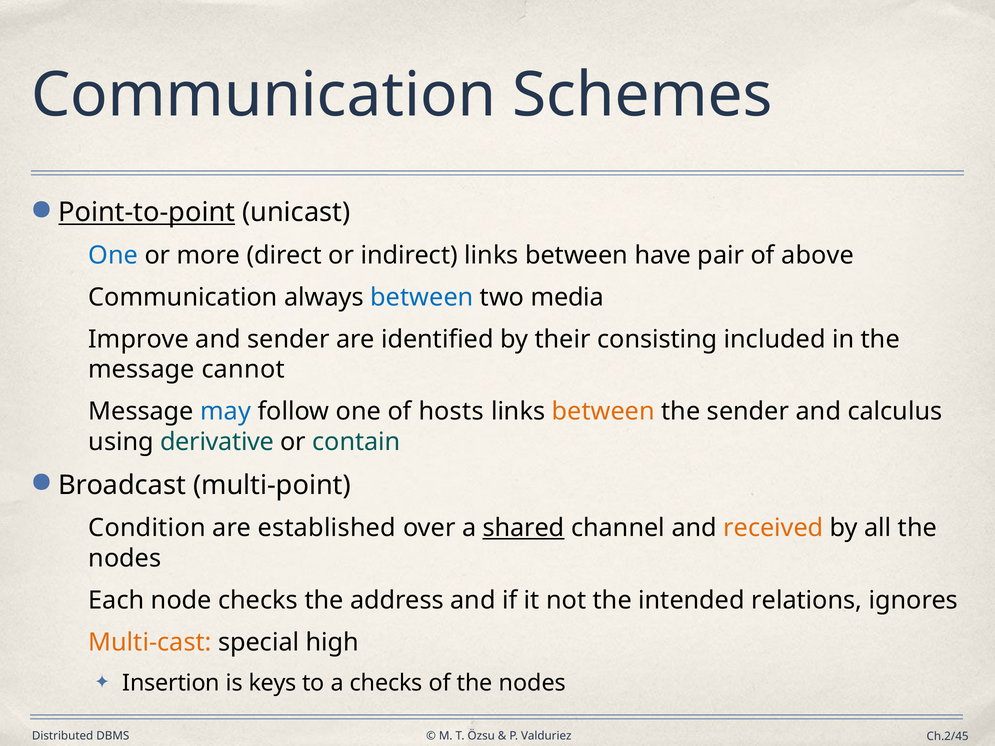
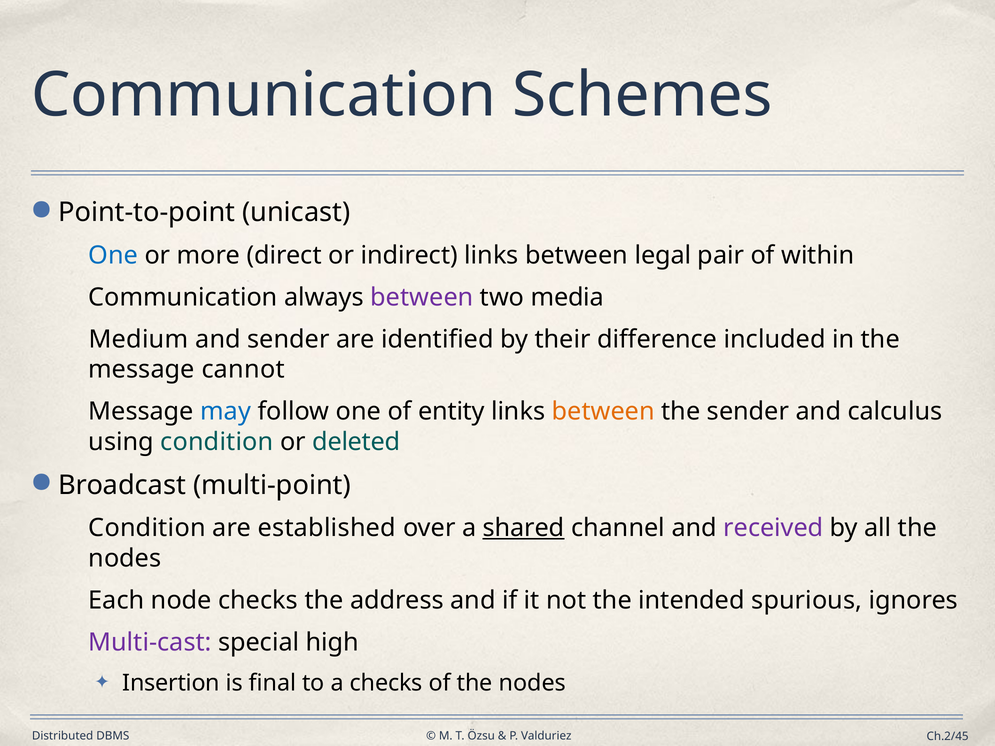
Point-to-point underline: present -> none
have: have -> legal
above: above -> within
between at (422, 298) colour: blue -> purple
Improve: Improve -> Medium
consisting: consisting -> difference
hosts: hosts -> entity
using derivative: derivative -> condition
contain: contain -> deleted
received colour: orange -> purple
relations: relations -> spurious
Multi-cast colour: orange -> purple
keys: keys -> final
